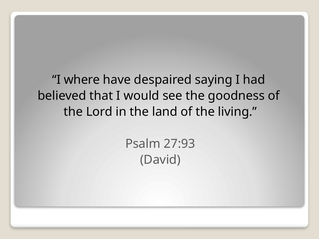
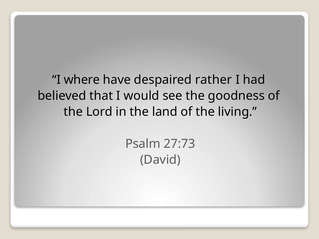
saying: saying -> rather
27:93: 27:93 -> 27:73
